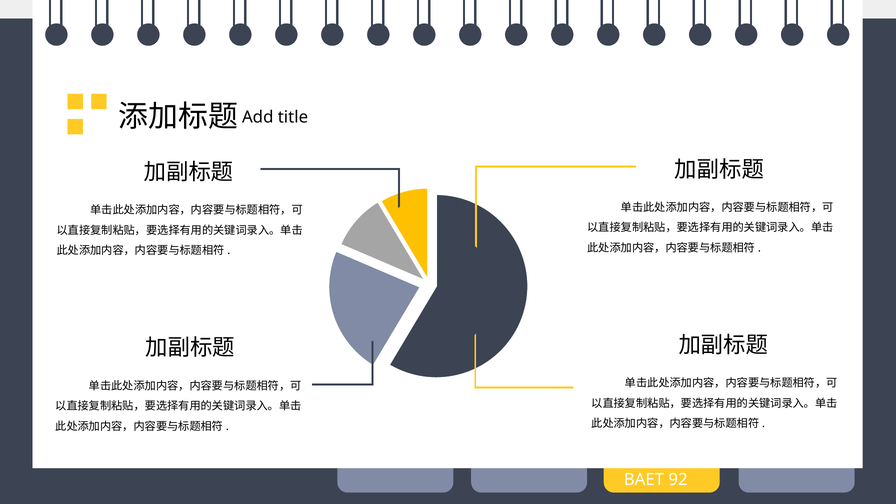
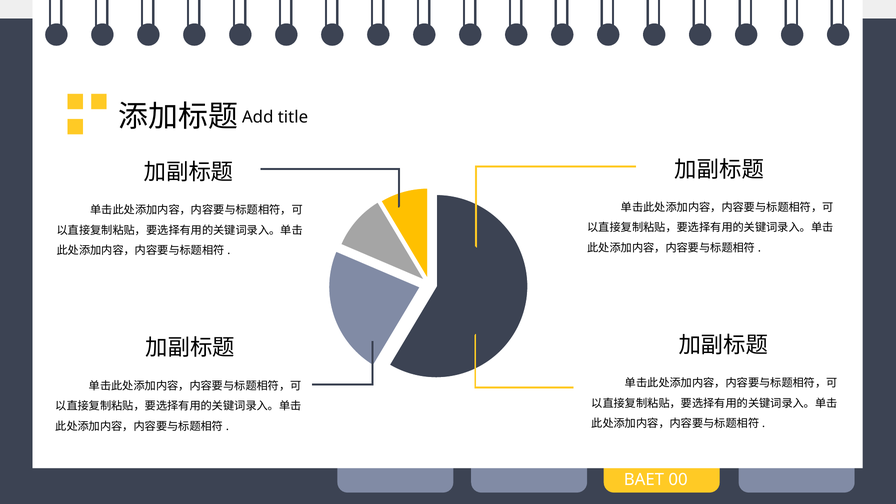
92: 92 -> 00
